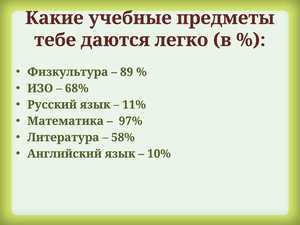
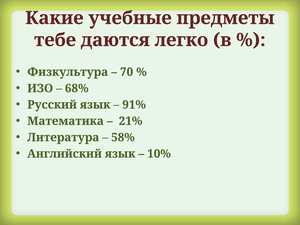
89: 89 -> 70
11%: 11% -> 91%
97%: 97% -> 21%
